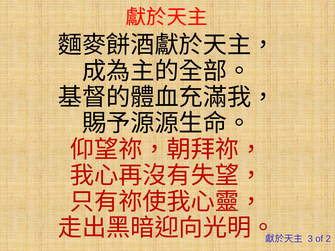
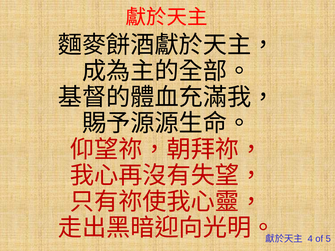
3: 3 -> 4
2: 2 -> 5
